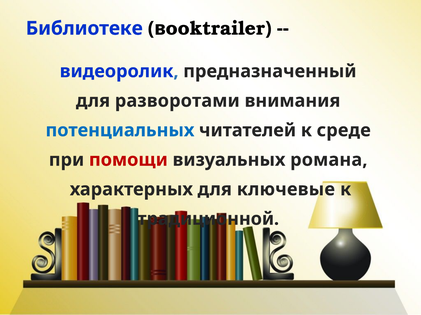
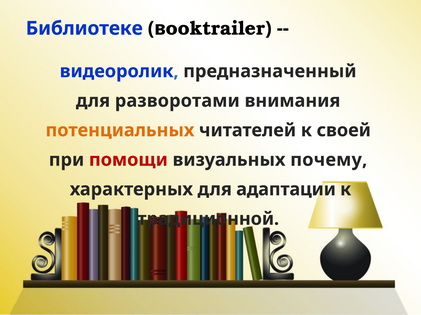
потенциальных colour: blue -> orange
среде: среде -> своей
романа: романа -> почему
ключевые: ключевые -> адаптации
